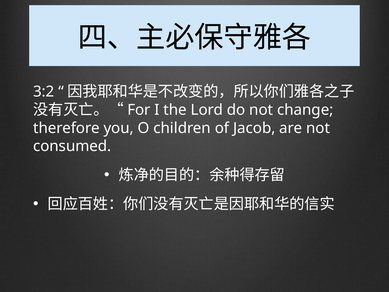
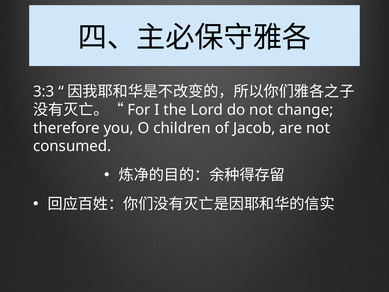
3:2: 3:2 -> 3:3
